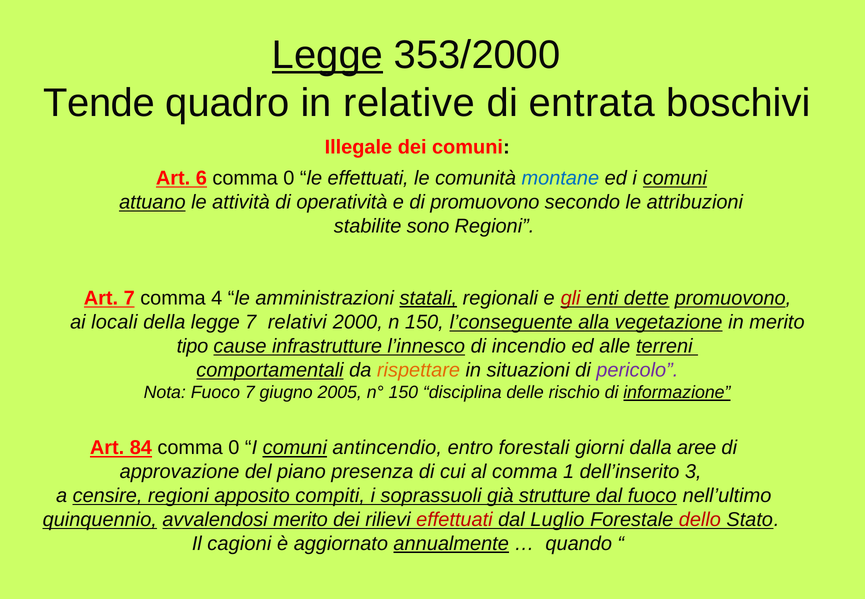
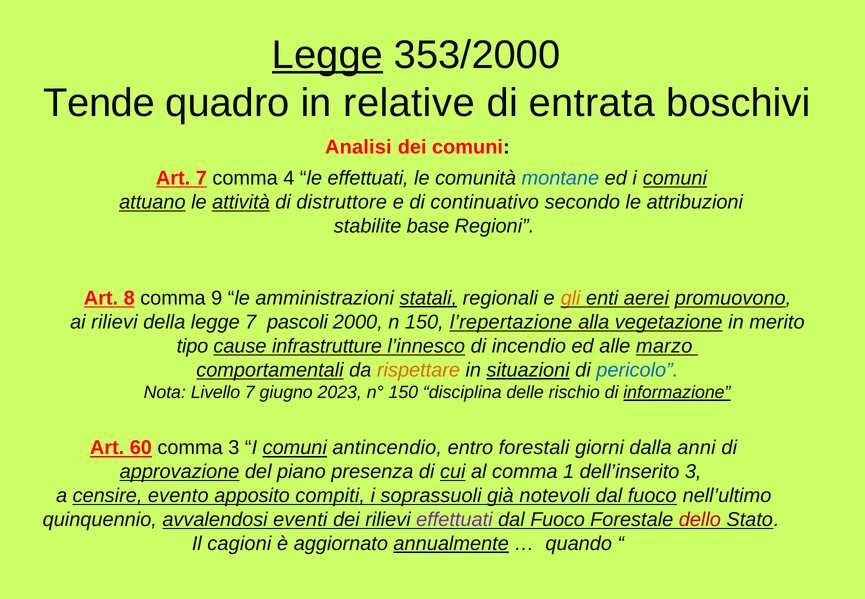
Illegale: Illegale -> Analisi
Art 6: 6 -> 7
0 at (289, 178): 0 -> 4
attività underline: none -> present
operatività: operatività -> distruttore
di promuovono: promuovono -> continuativo
sono: sono -> base
Art 7: 7 -> 8
4: 4 -> 9
gli colour: red -> orange
dette: dette -> aerei
ai locali: locali -> rilievi
relativi: relativi -> pascoli
l’conseguente: l’conseguente -> l’repertazione
terreni: terreni -> marzo
situazioni underline: none -> present
pericolo colour: purple -> blue
Nota Fuoco: Fuoco -> Livello
2005: 2005 -> 2023
84: 84 -> 60
0 at (234, 448): 0 -> 3
aree: aree -> anni
approvazione underline: none -> present
cui underline: none -> present
censire regioni: regioni -> evento
strutture: strutture -> notevoli
quinquennio underline: present -> none
avvalendosi merito: merito -> eventi
effettuati at (454, 520) colour: red -> purple
Luglio at (557, 520): Luglio -> Fuoco
